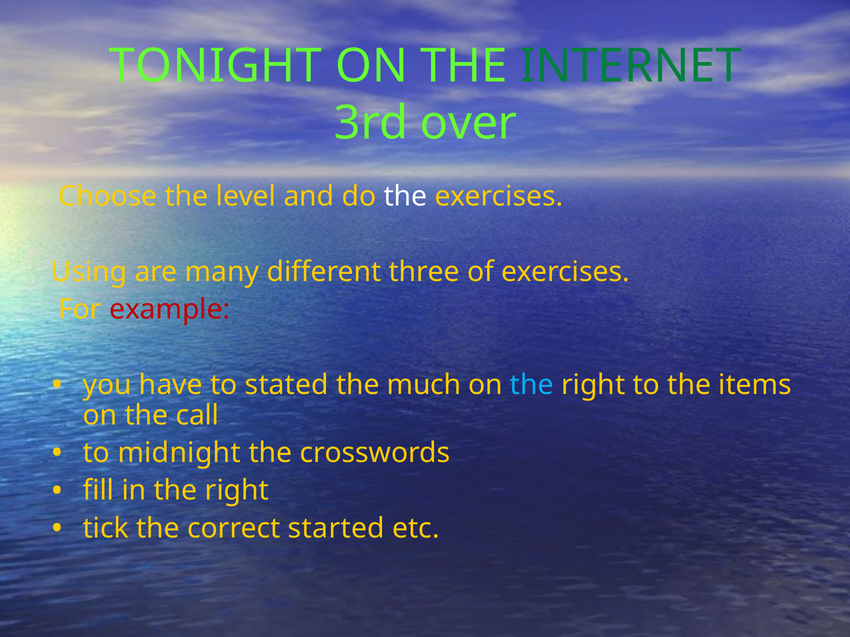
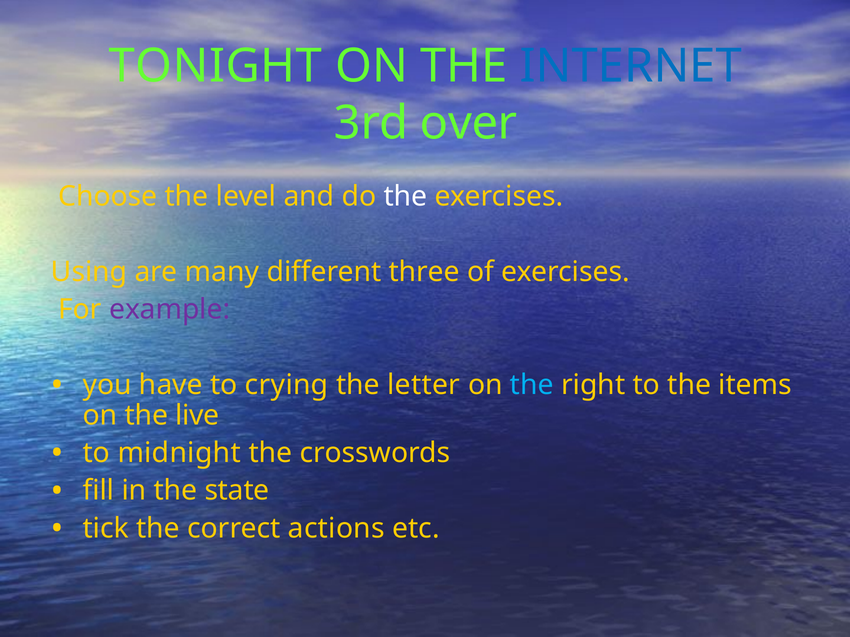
INTERNET colour: green -> blue
example colour: red -> purple
stated: stated -> crying
much: much -> letter
call: call -> live
in the right: right -> state
started: started -> actions
